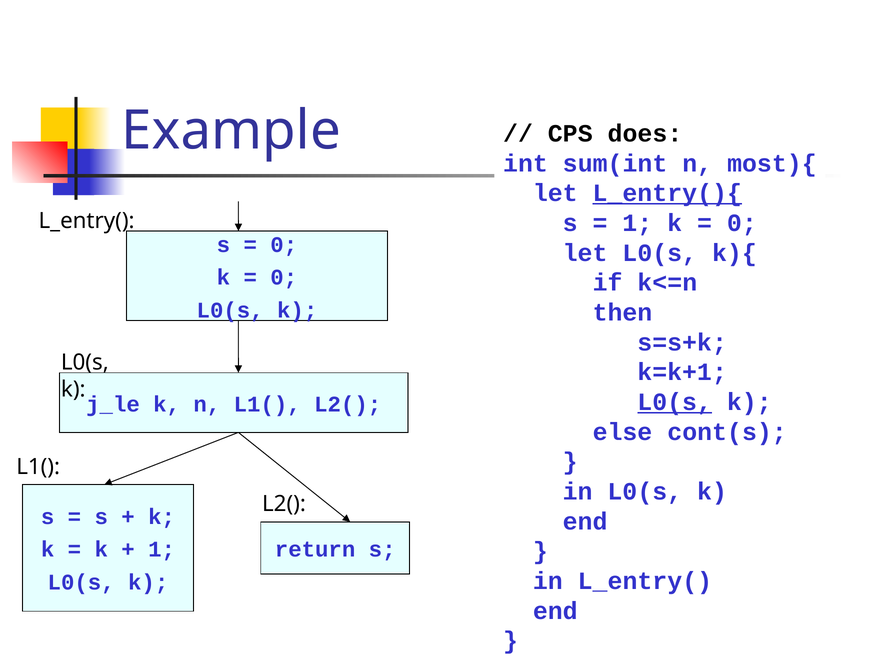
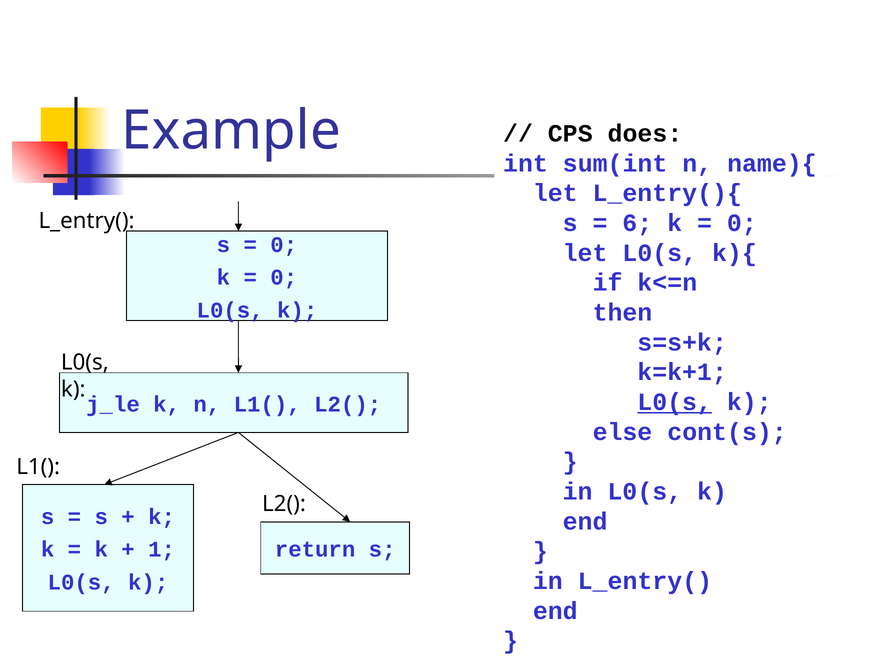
most){: most){ -> name){
L_entry(){ underline: present -> none
1 at (637, 223): 1 -> 6
